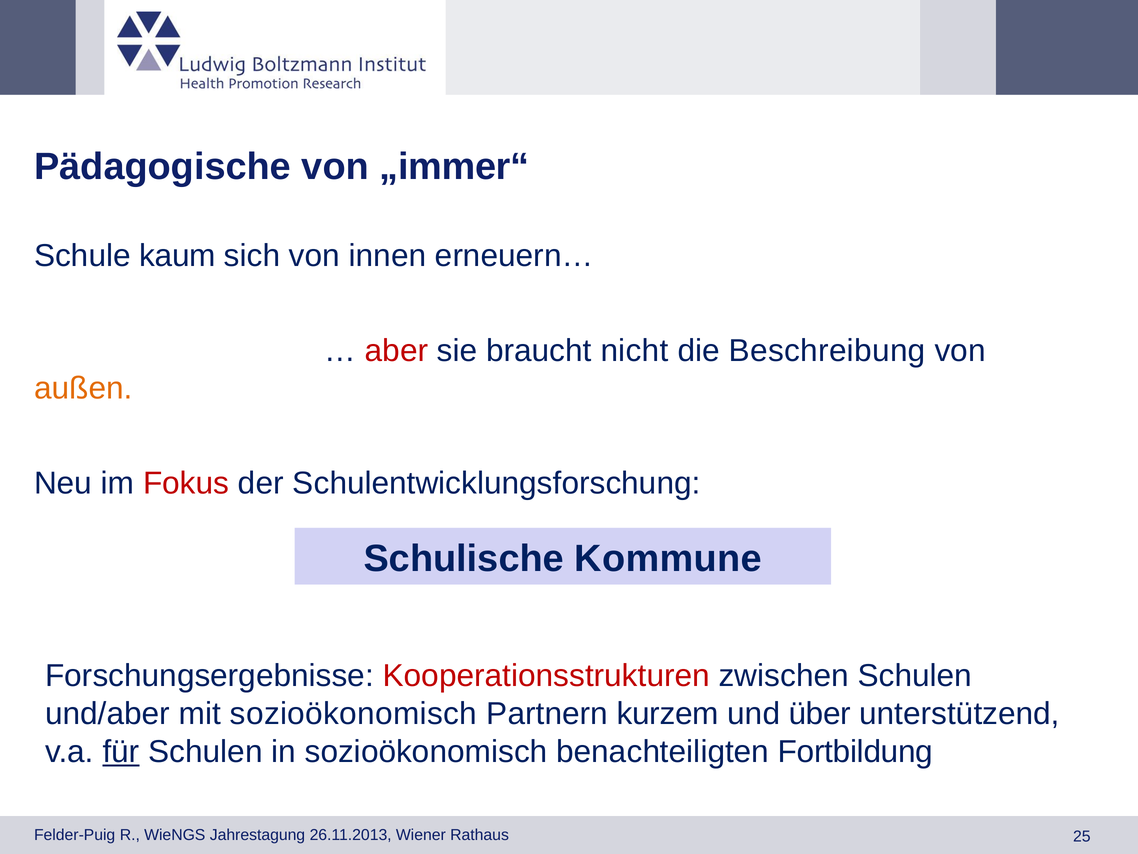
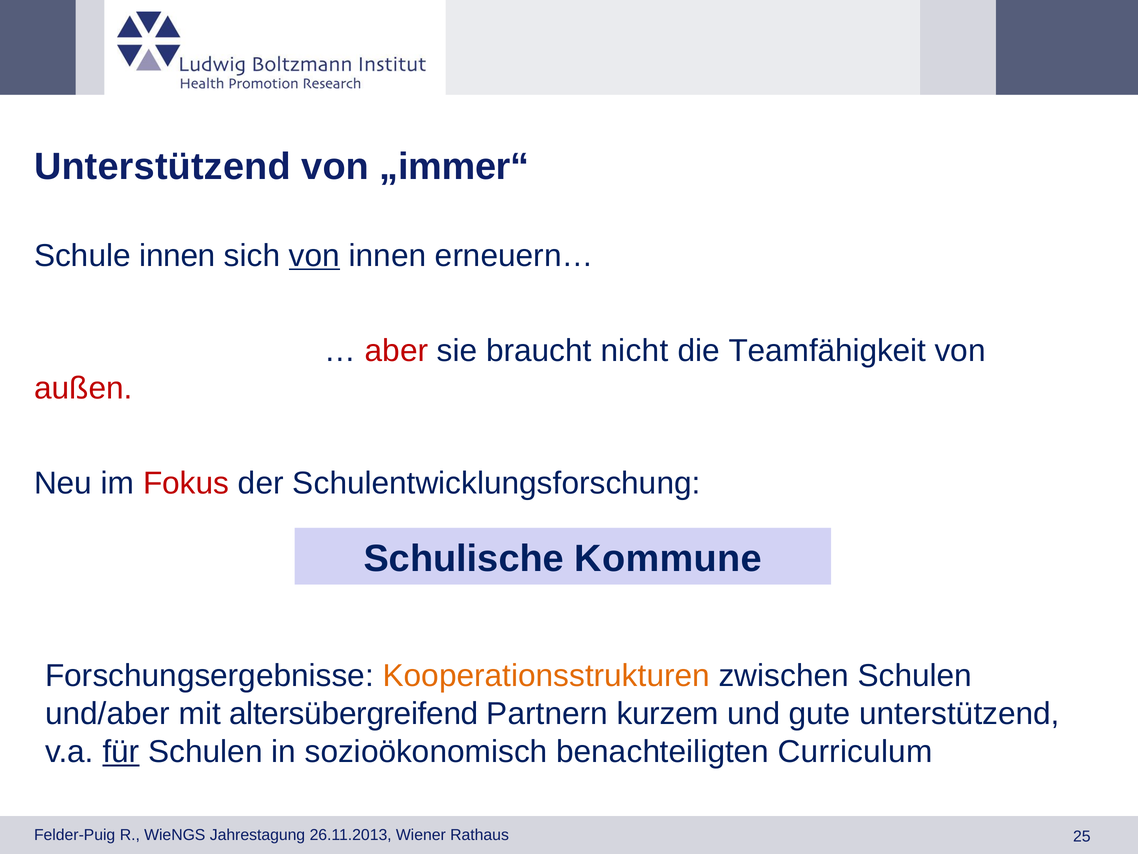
Pädagogische at (163, 167): Pädagogische -> Unterstützend
Schule kaum: kaum -> innen
von at (314, 255) underline: none -> present
Beschreibung: Beschreibung -> Teamfähigkeit
außen colour: orange -> red
Kooperationsstrukturen colour: red -> orange
mit sozioökonomisch: sozioökonomisch -> altersübergreifend
über: über -> gute
Fortbildung: Fortbildung -> Curriculum
